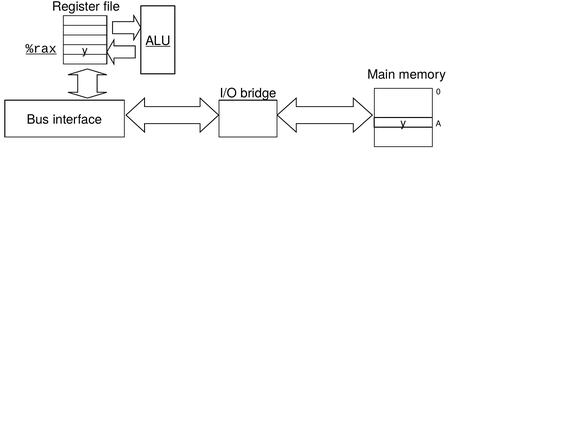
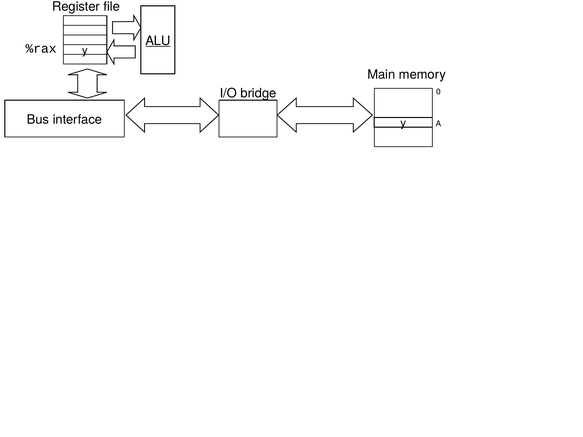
%rax underline: present -> none
